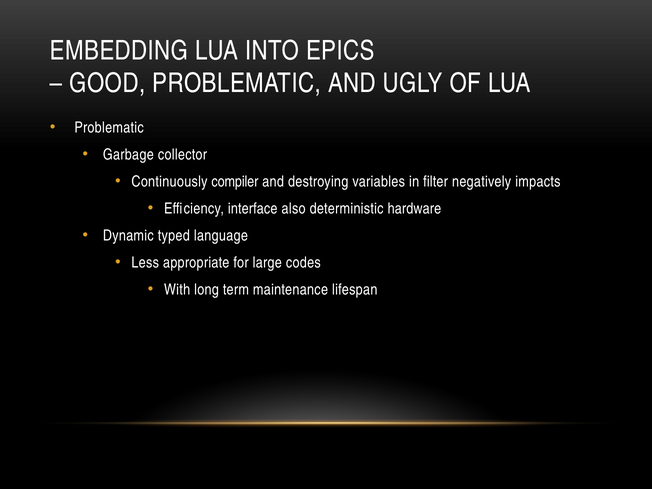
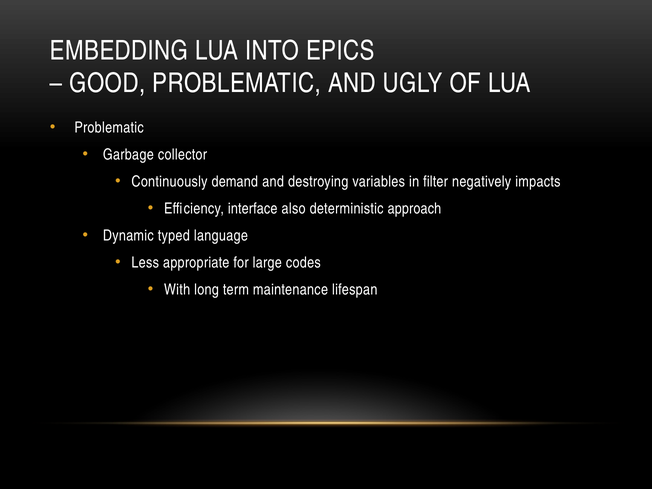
compiler: compiler -> demand
hardware: hardware -> approach
